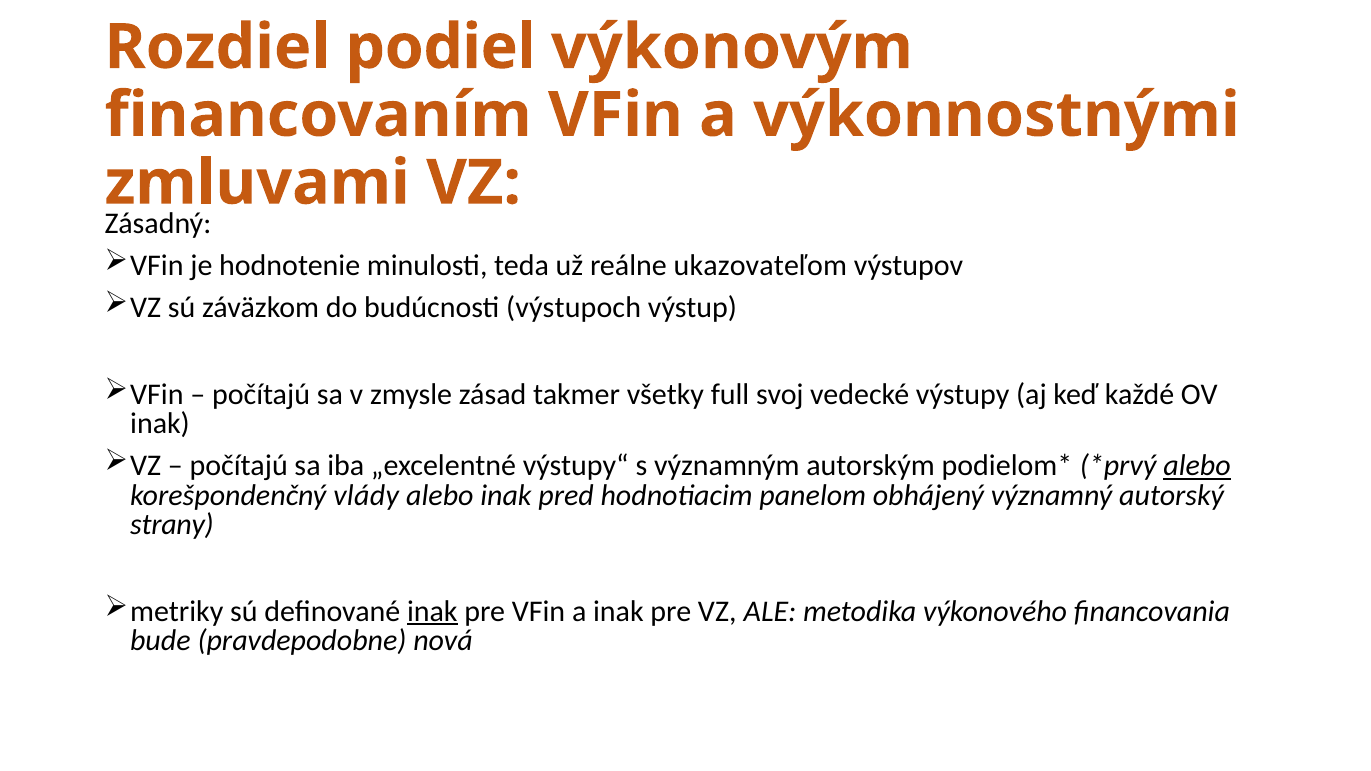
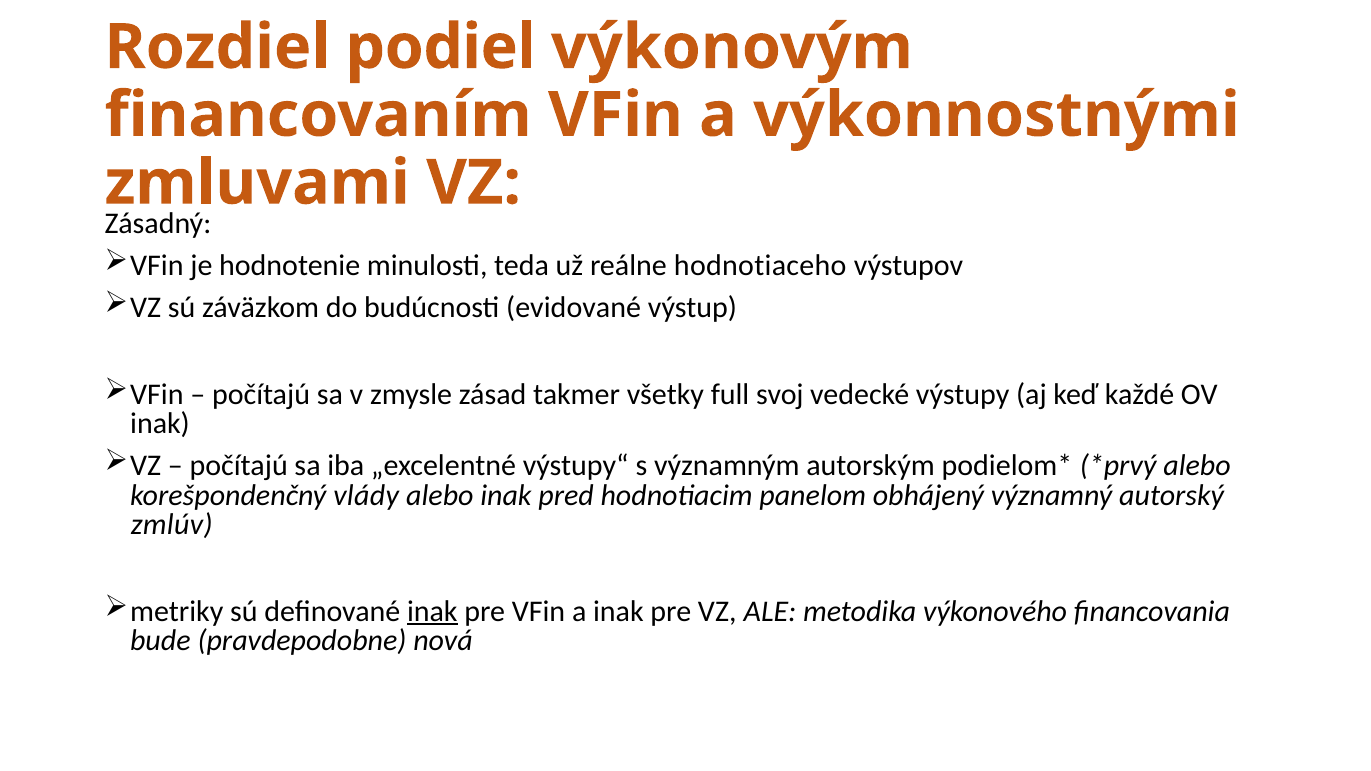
ukazovateľom: ukazovateľom -> hodnotiaceho
výstupoch: výstupoch -> evidované
alebo at (1197, 466) underline: present -> none
strany: strany -> zmlúv
